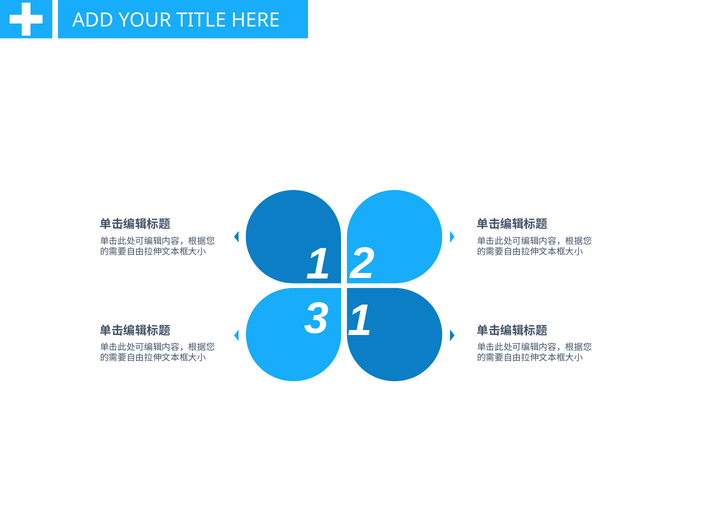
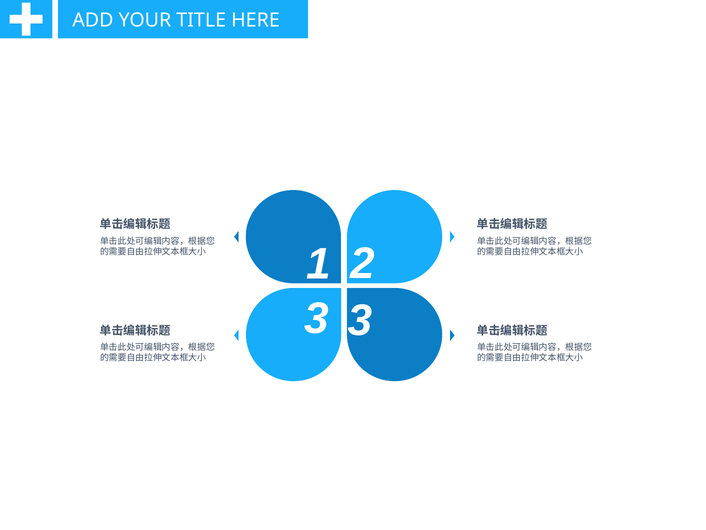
3 1: 1 -> 3
